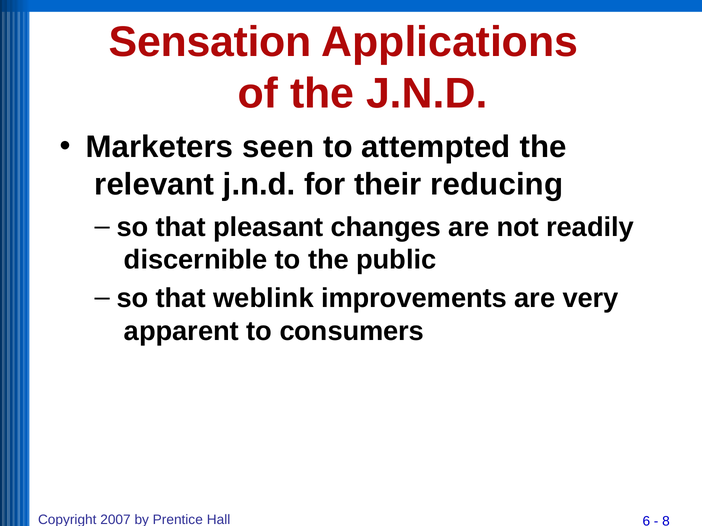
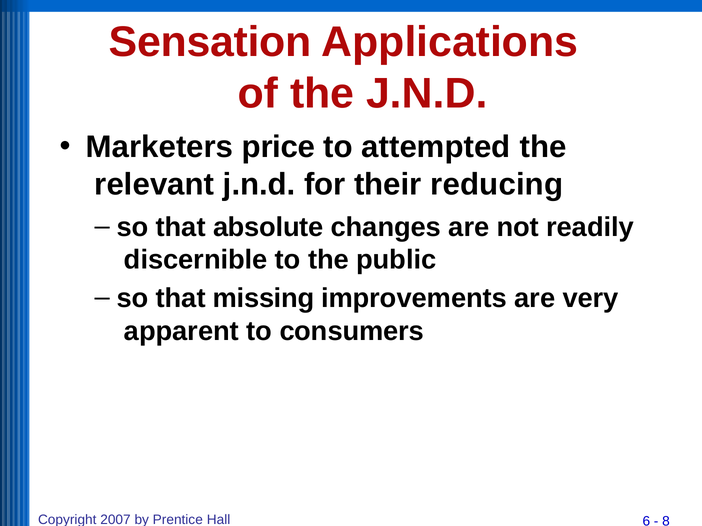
seen: seen -> price
pleasant: pleasant -> absolute
weblink: weblink -> missing
